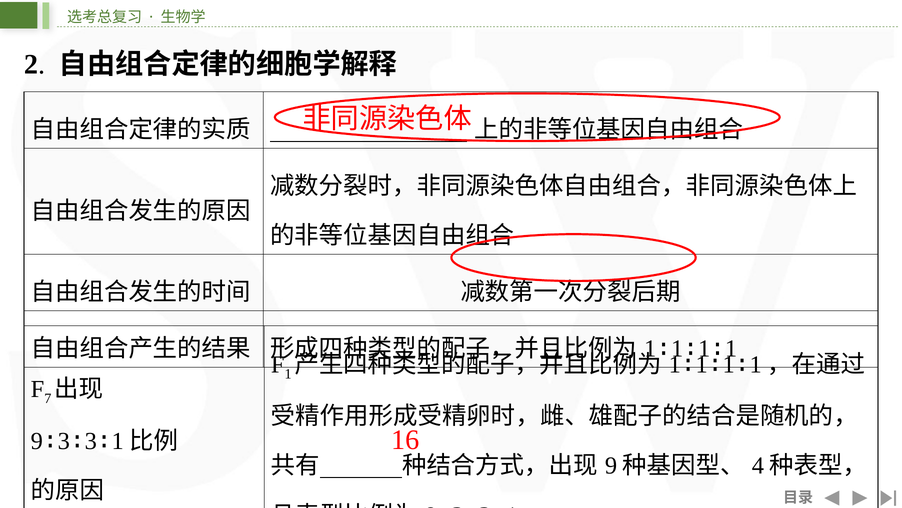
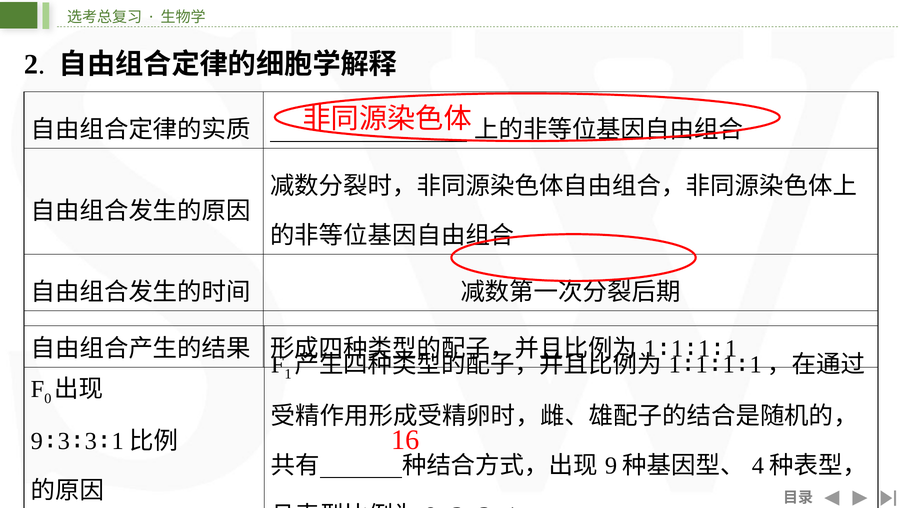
7: 7 -> 0
